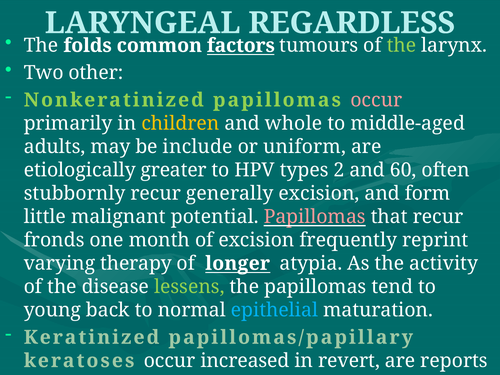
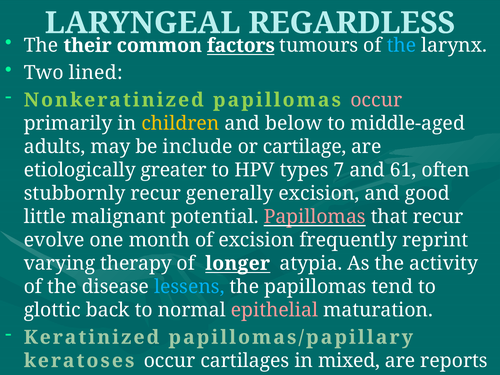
folds: folds -> their
the at (401, 46) colour: light green -> light blue
other: other -> lined
whole: whole -> below
uniform: uniform -> cartilage
2: 2 -> 7
60: 60 -> 61
form: form -> good
fronds: fronds -> evolve
lessens colour: light green -> light blue
young: young -> glottic
epithelial colour: light blue -> pink
increased: increased -> cartilages
revert: revert -> mixed
